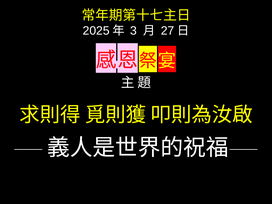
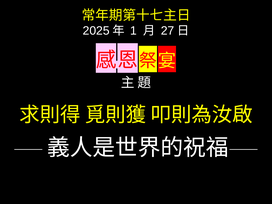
3: 3 -> 1
